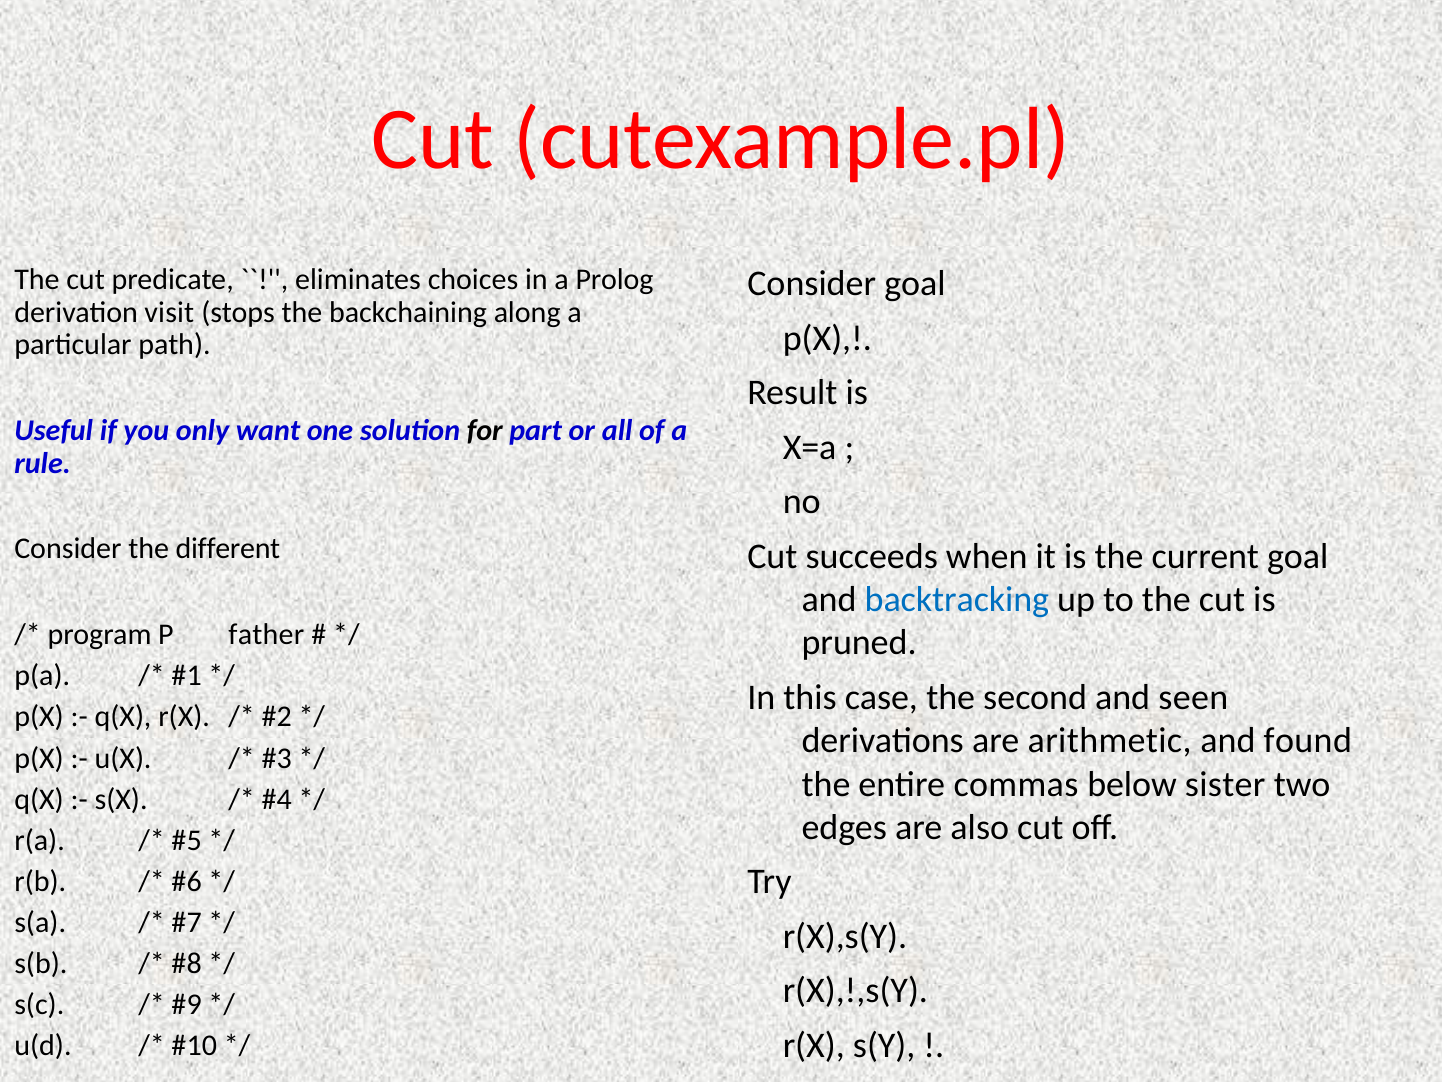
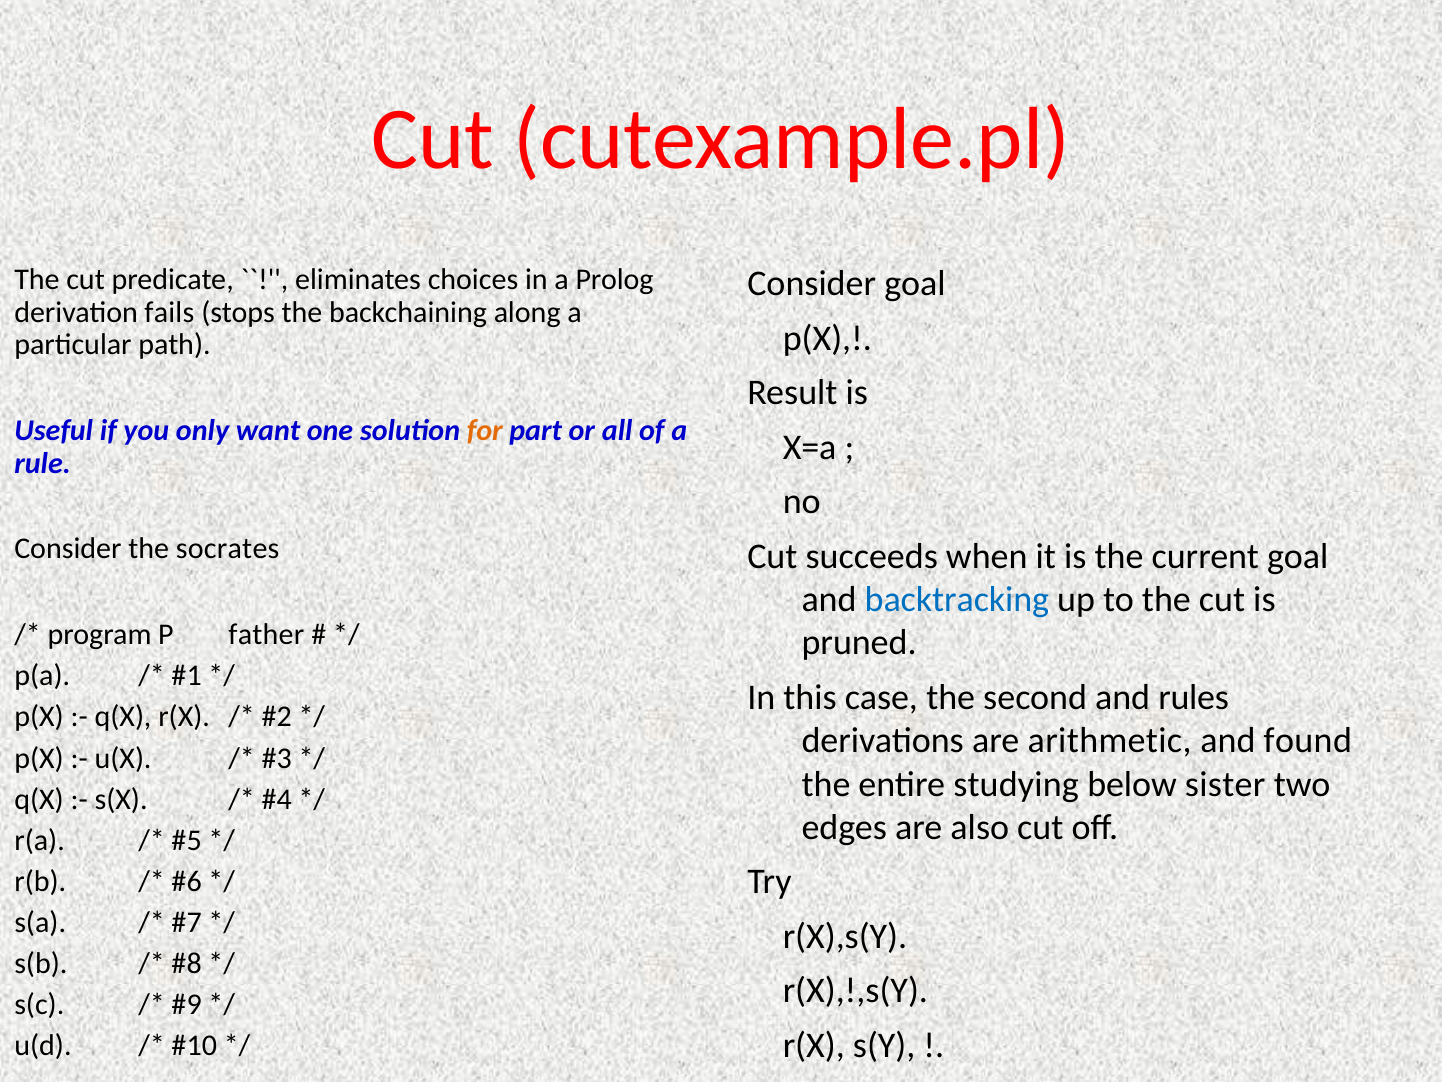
visit: visit -> fails
for colour: black -> orange
different: different -> socrates
seen: seen -> rules
commas: commas -> studying
